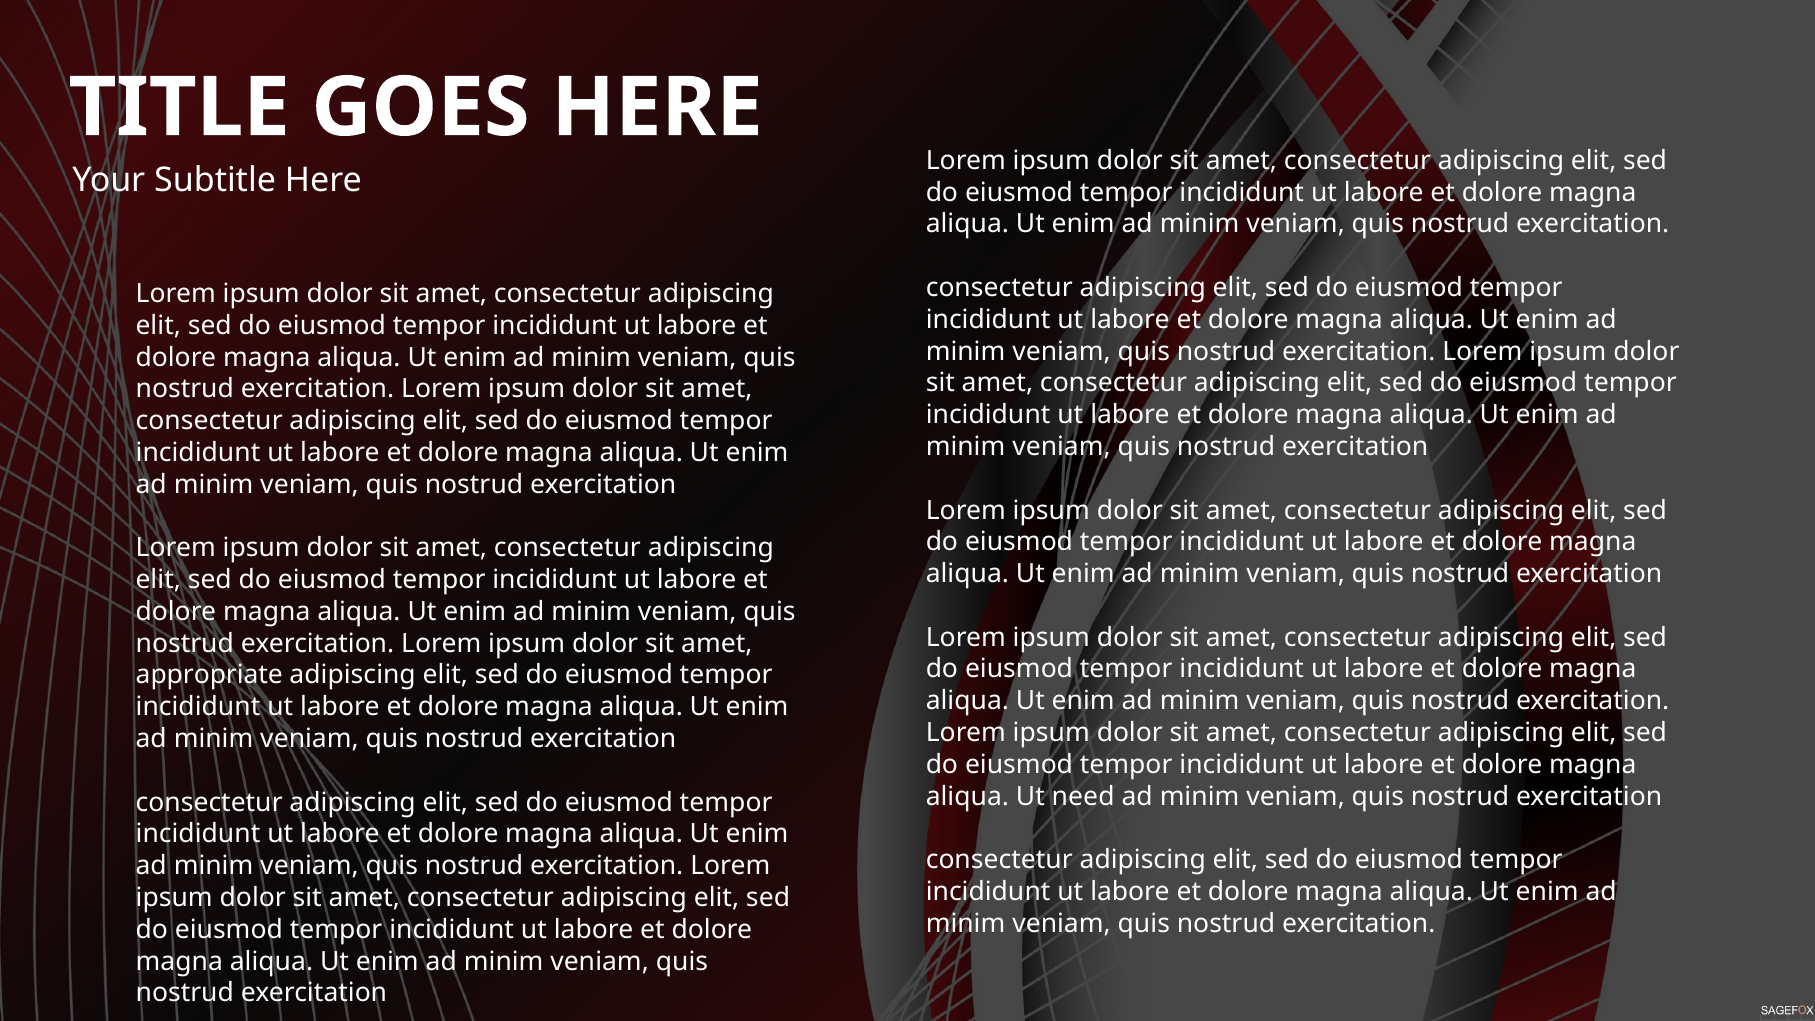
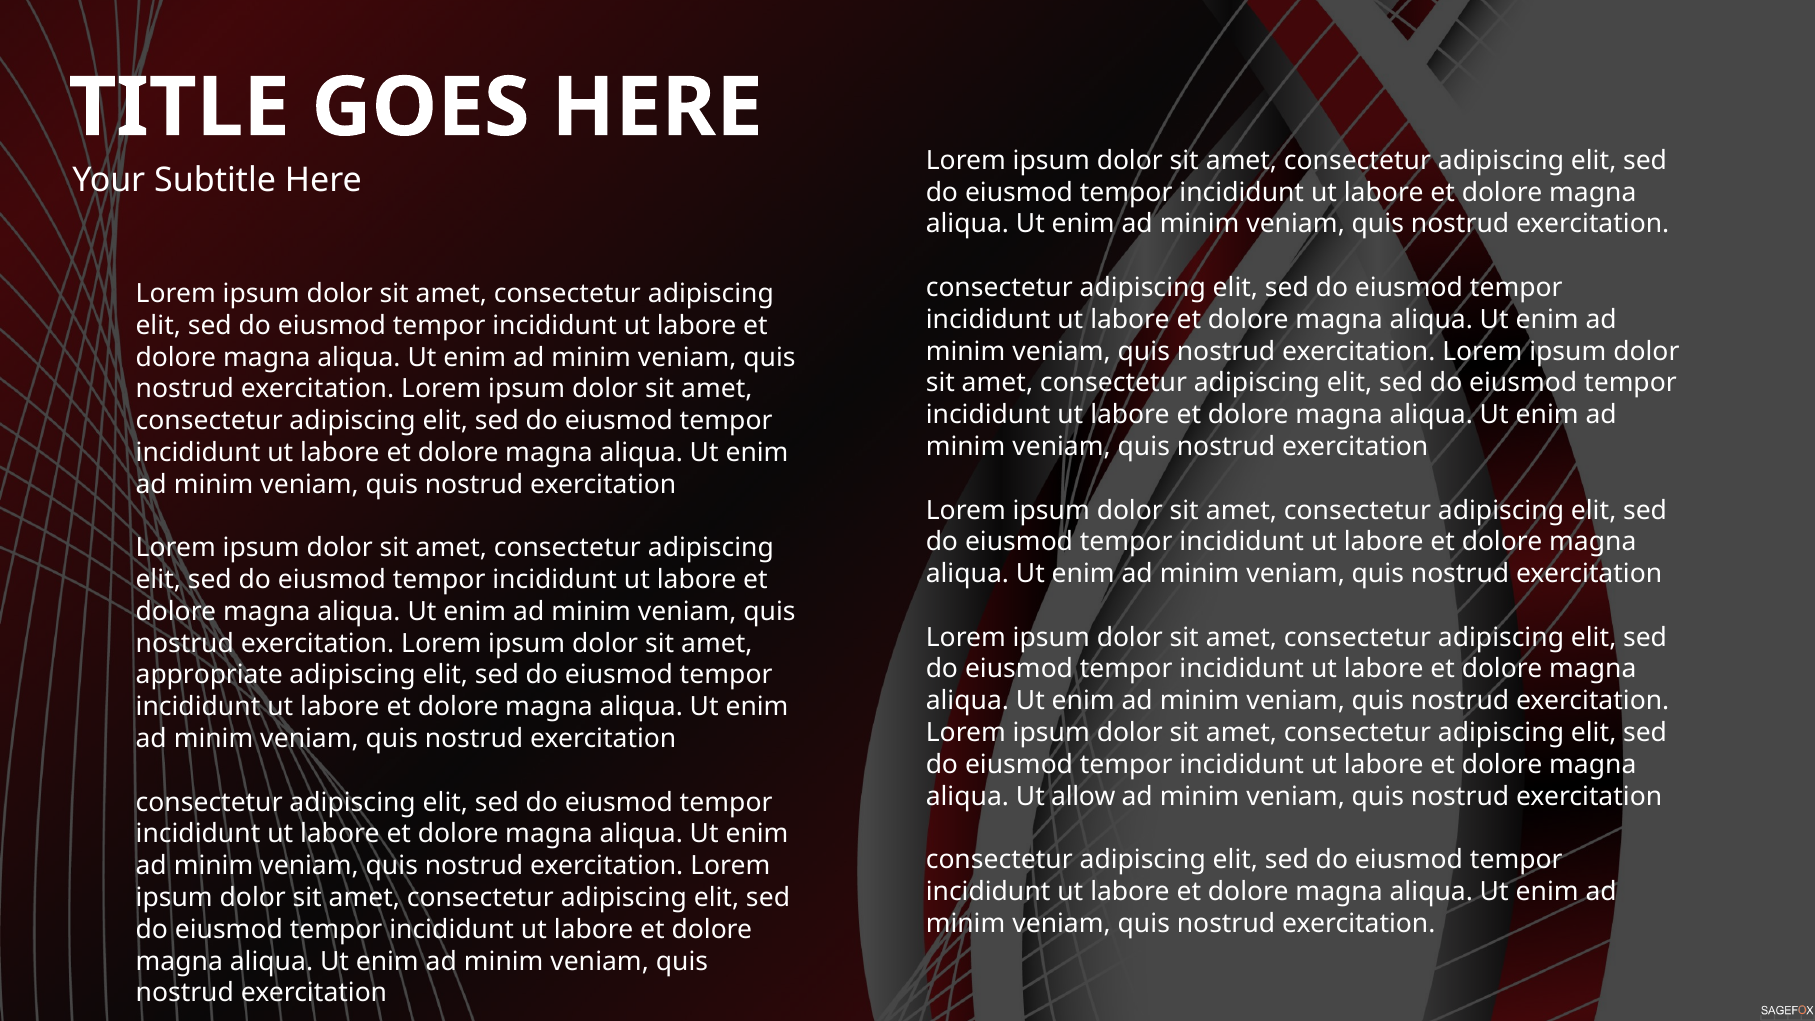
need: need -> allow
